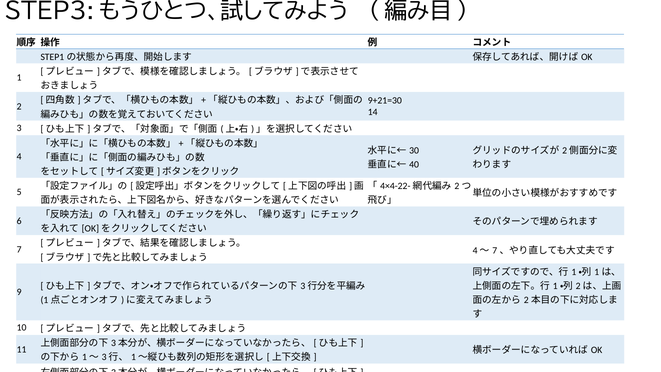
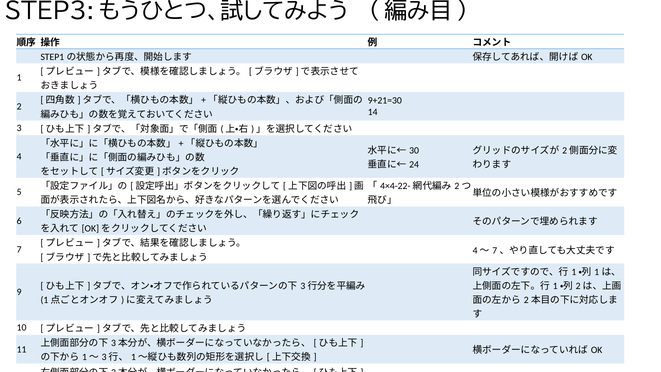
40: 40 -> 24
